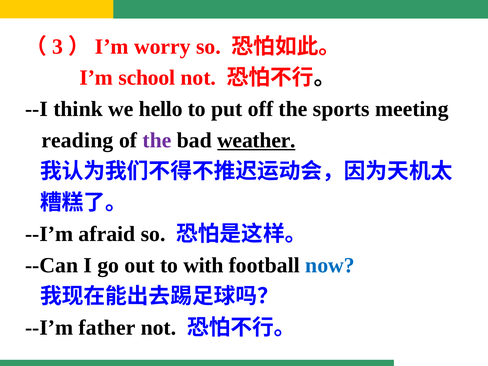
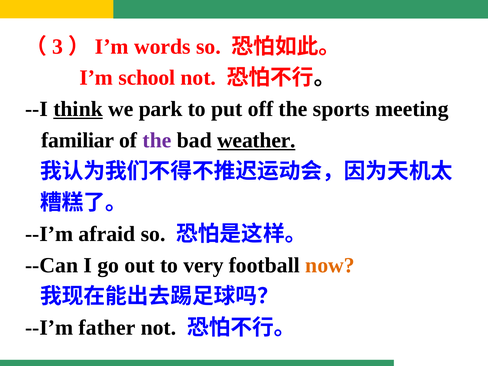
worry: worry -> words
think underline: none -> present
hello: hello -> park
reading: reading -> familiar
with: with -> very
now colour: blue -> orange
